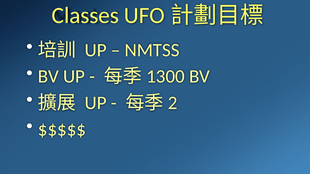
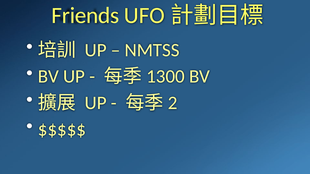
Classes: Classes -> Friends
